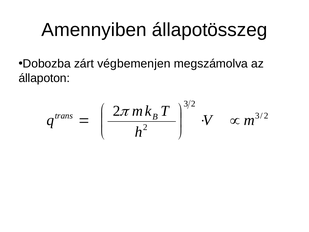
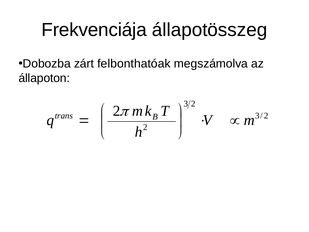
Amennyiben: Amennyiben -> Frekvenciája
végbemenjen: végbemenjen -> felbonthatóak
